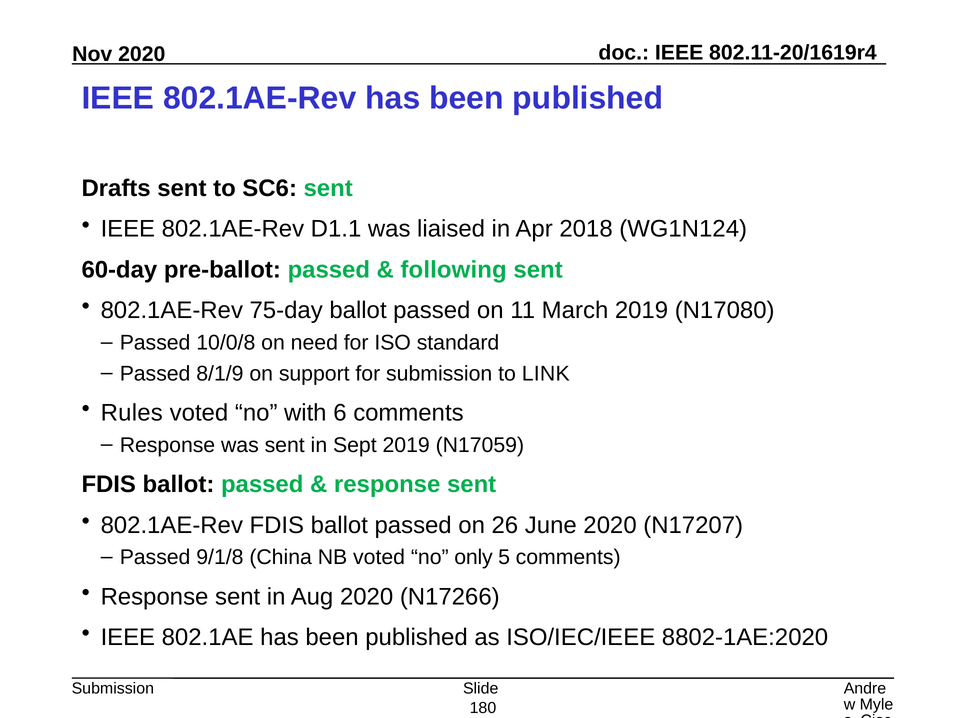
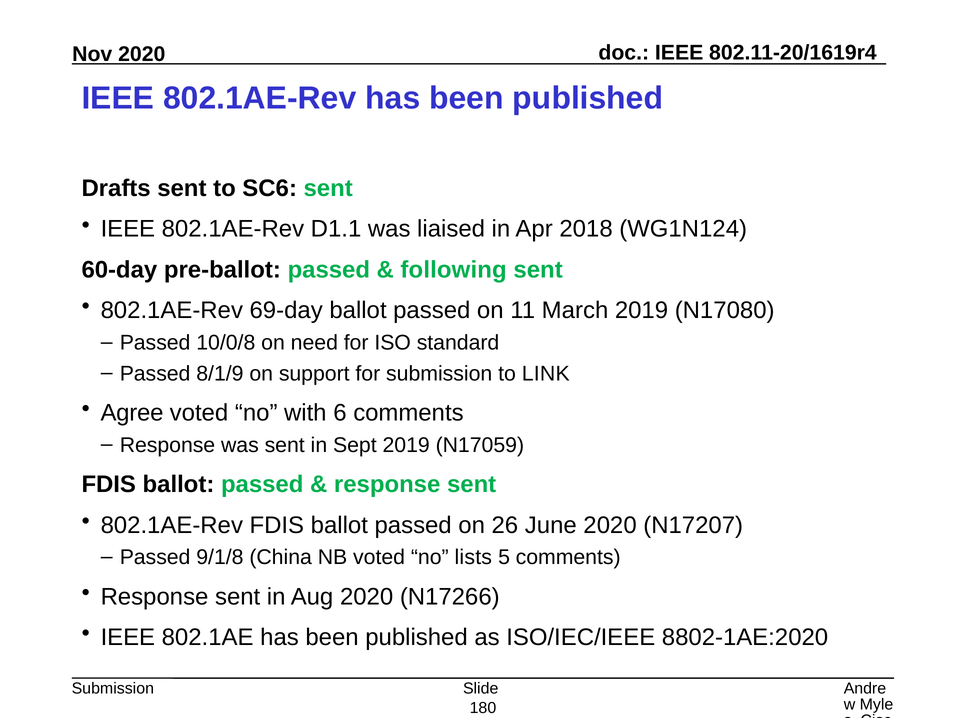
75-day: 75-day -> 69-day
Rules: Rules -> Agree
only: only -> lists
